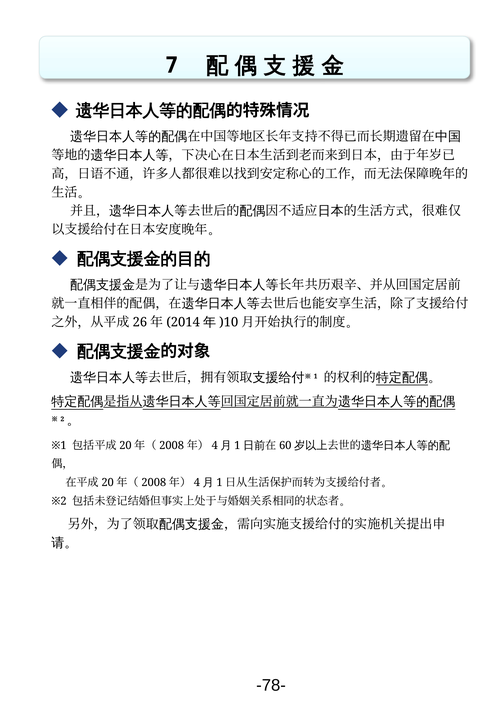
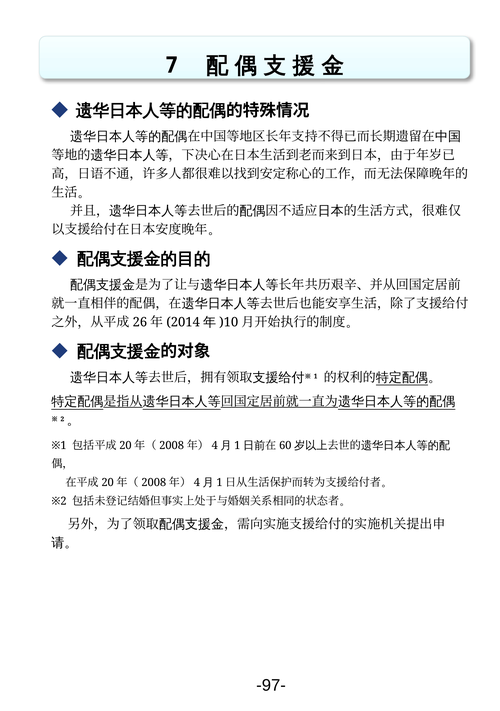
-78-: -78- -> -97-
